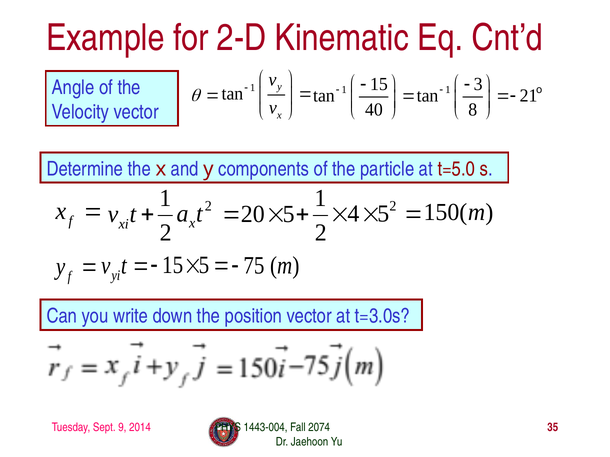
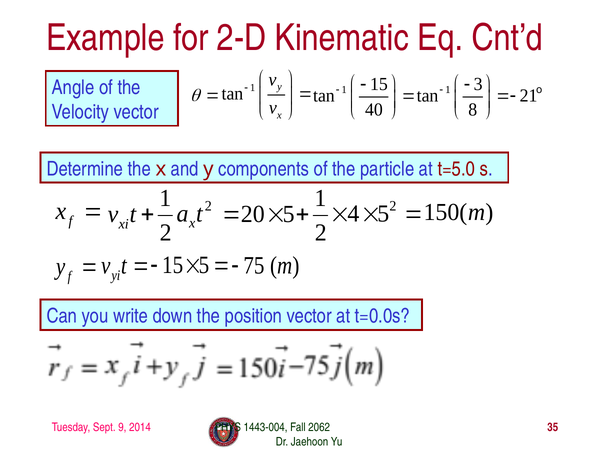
t=3.0s: t=3.0s -> t=0.0s
2074: 2074 -> 2062
